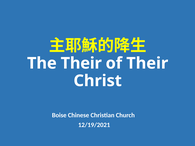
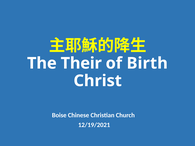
of Their: Their -> Birth
